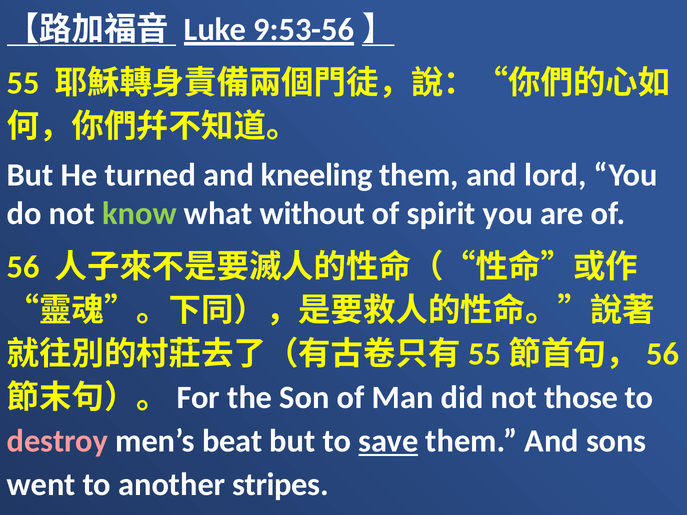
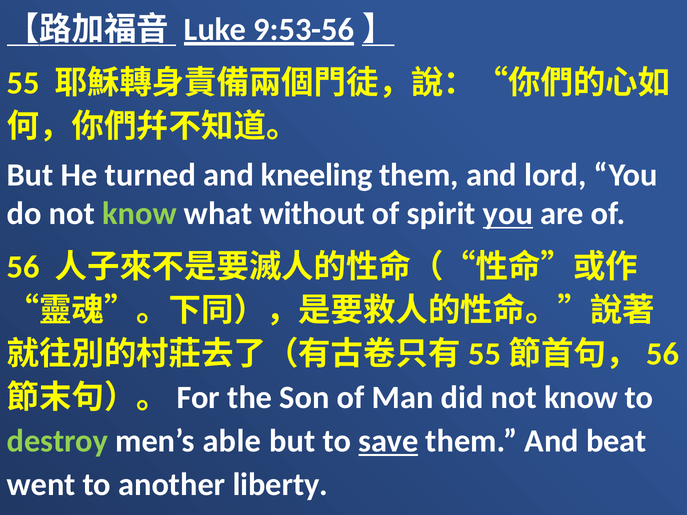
you at (508, 214) underline: none -> present
did not those: those -> know
destroy colour: pink -> light green
beat: beat -> able
sons: sons -> beat
stripes: stripes -> liberty
